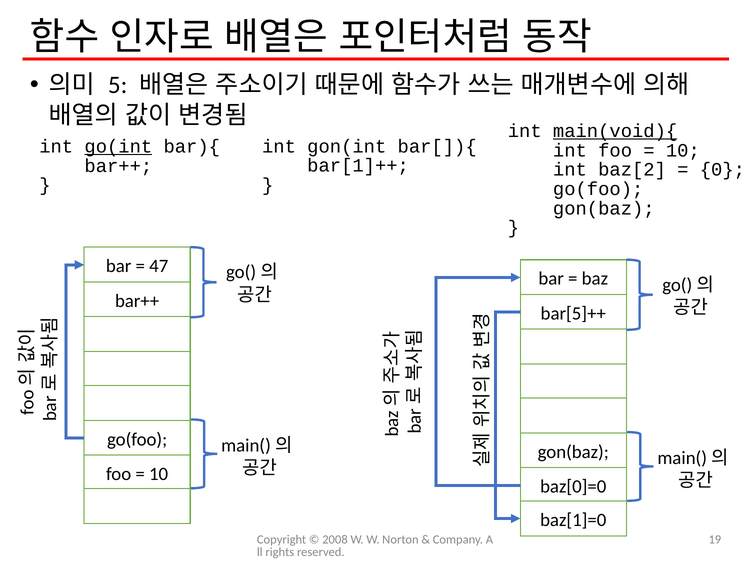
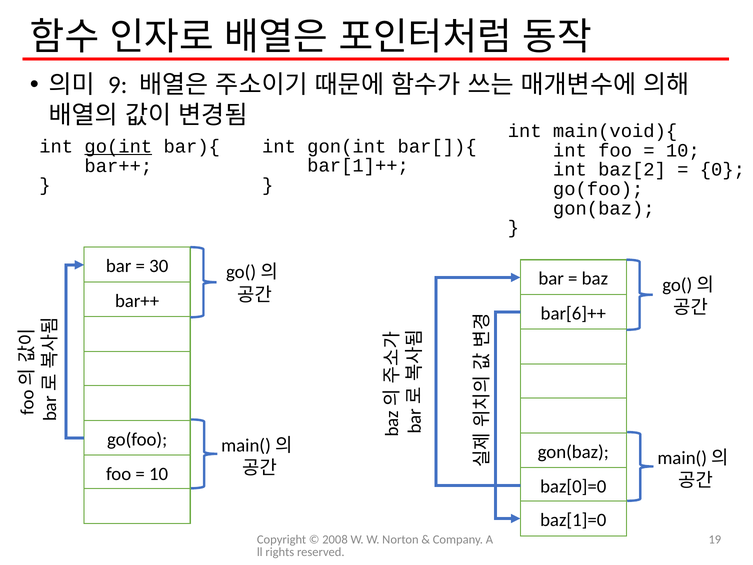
5: 5 -> 9
main(void){ underline: present -> none
47: 47 -> 30
bar[5]++: bar[5]++ -> bar[6]++
